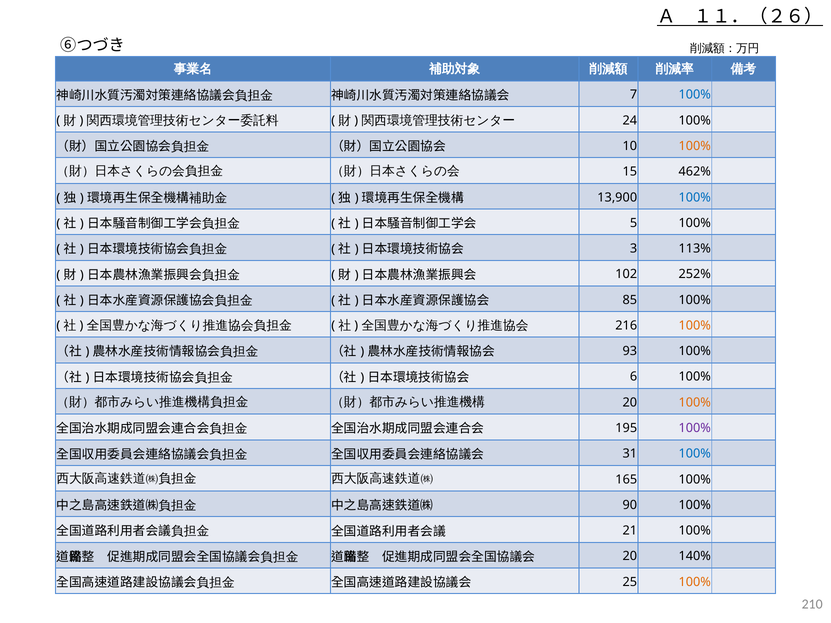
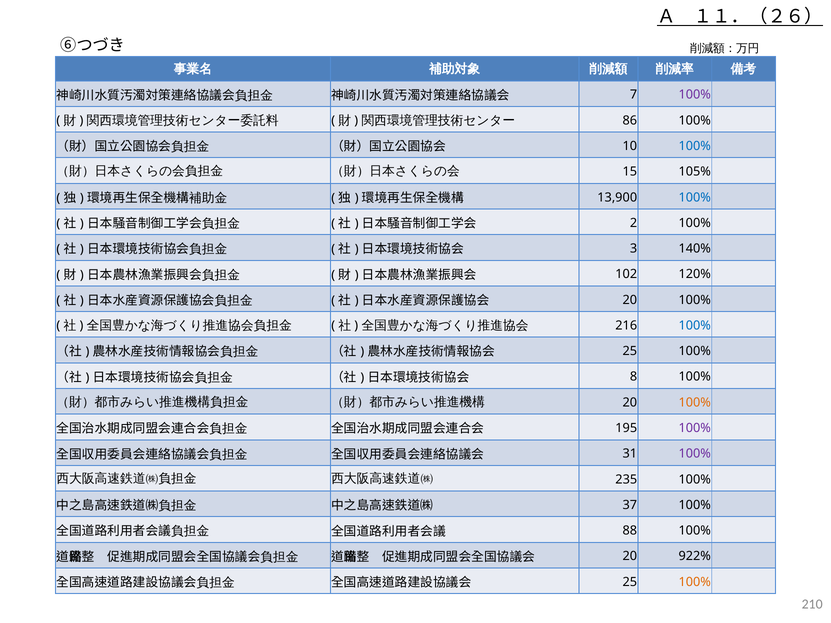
100% at (695, 95) colour: blue -> purple
24: 24 -> 86
100% at (695, 146) colour: orange -> blue
462%: 462% -> 105%
5: 5 -> 2
113%: 113% -> 140%
252%: 252% -> 120%
85 at (630, 300): 85 -> 20
100% at (695, 326) colour: orange -> blue
93 at (630, 351): 93 -> 25
6: 6 -> 8
100% at (695, 454) colour: blue -> purple
165: 165 -> 235
90: 90 -> 37
21: 21 -> 88
140%: 140% -> 922%
